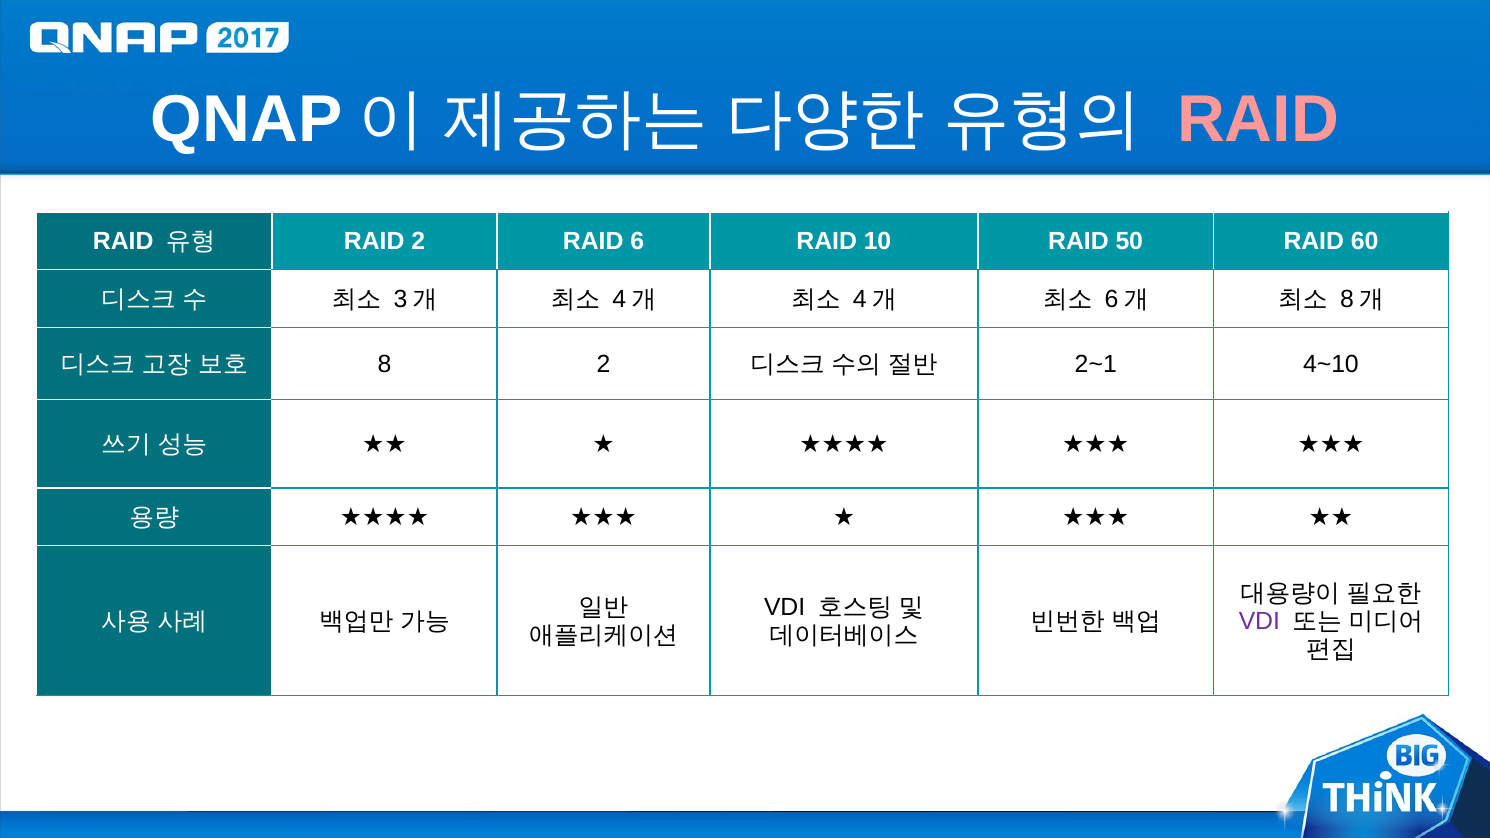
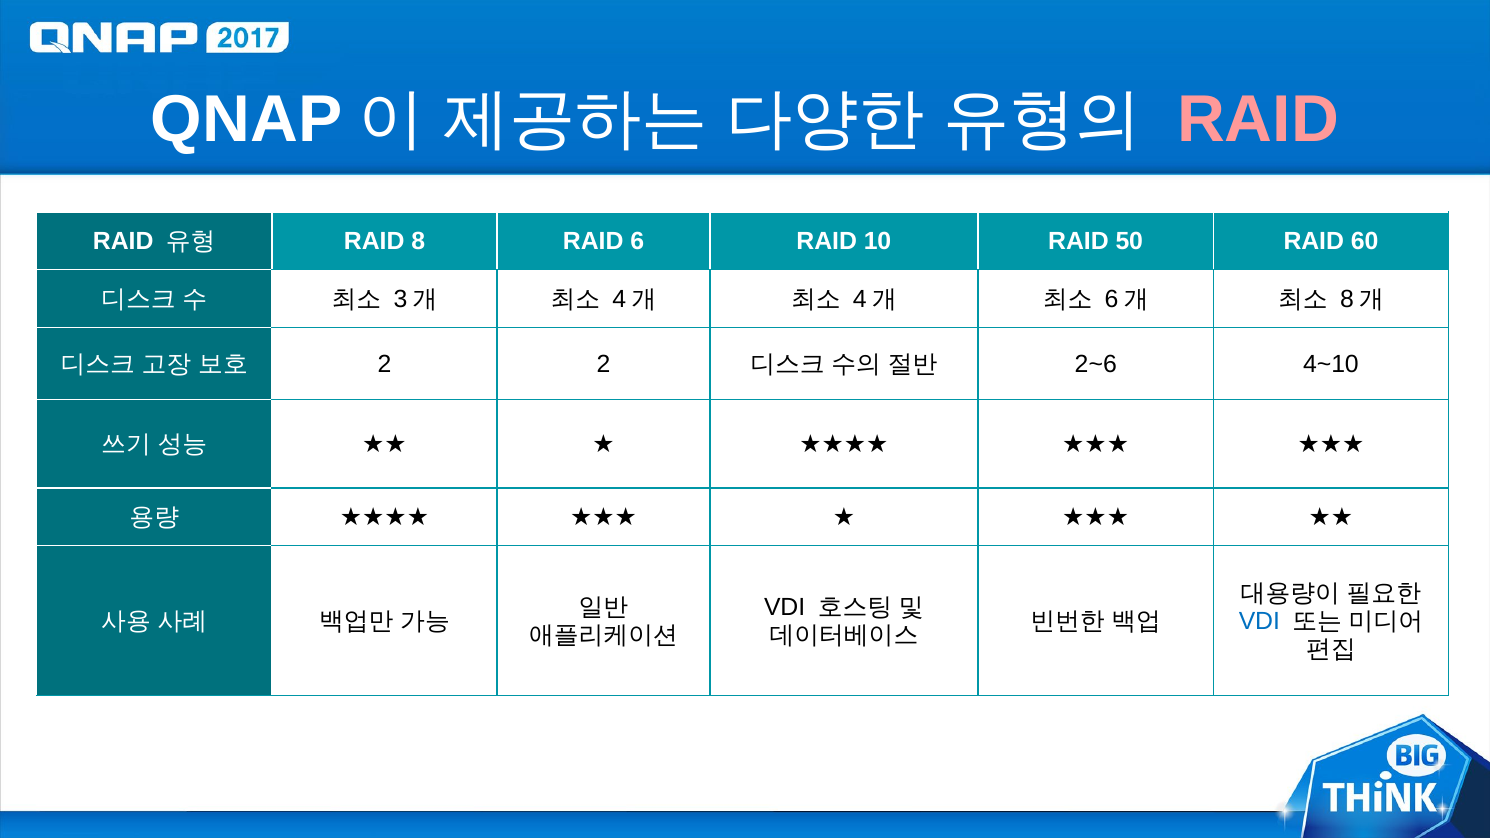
RAID 2: 2 -> 8
8 at (385, 364): 8 -> 2
2~1: 2~1 -> 2~6
VDI at (1259, 621) colour: purple -> blue
